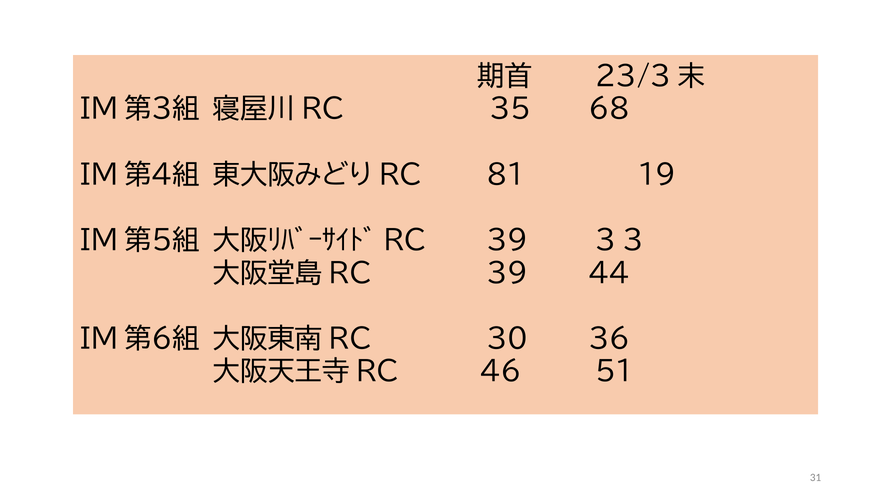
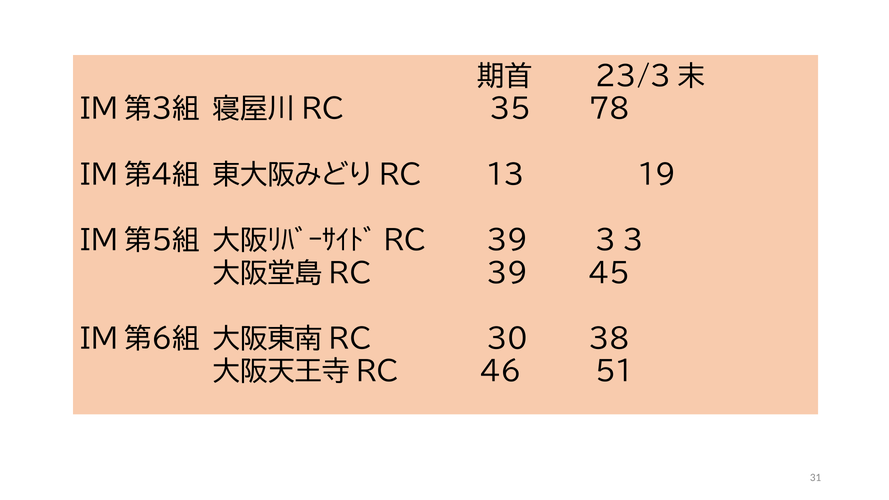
68: 68 -> 78
81: 81 -> 13
44: 44 -> 45
36: 36 -> 38
